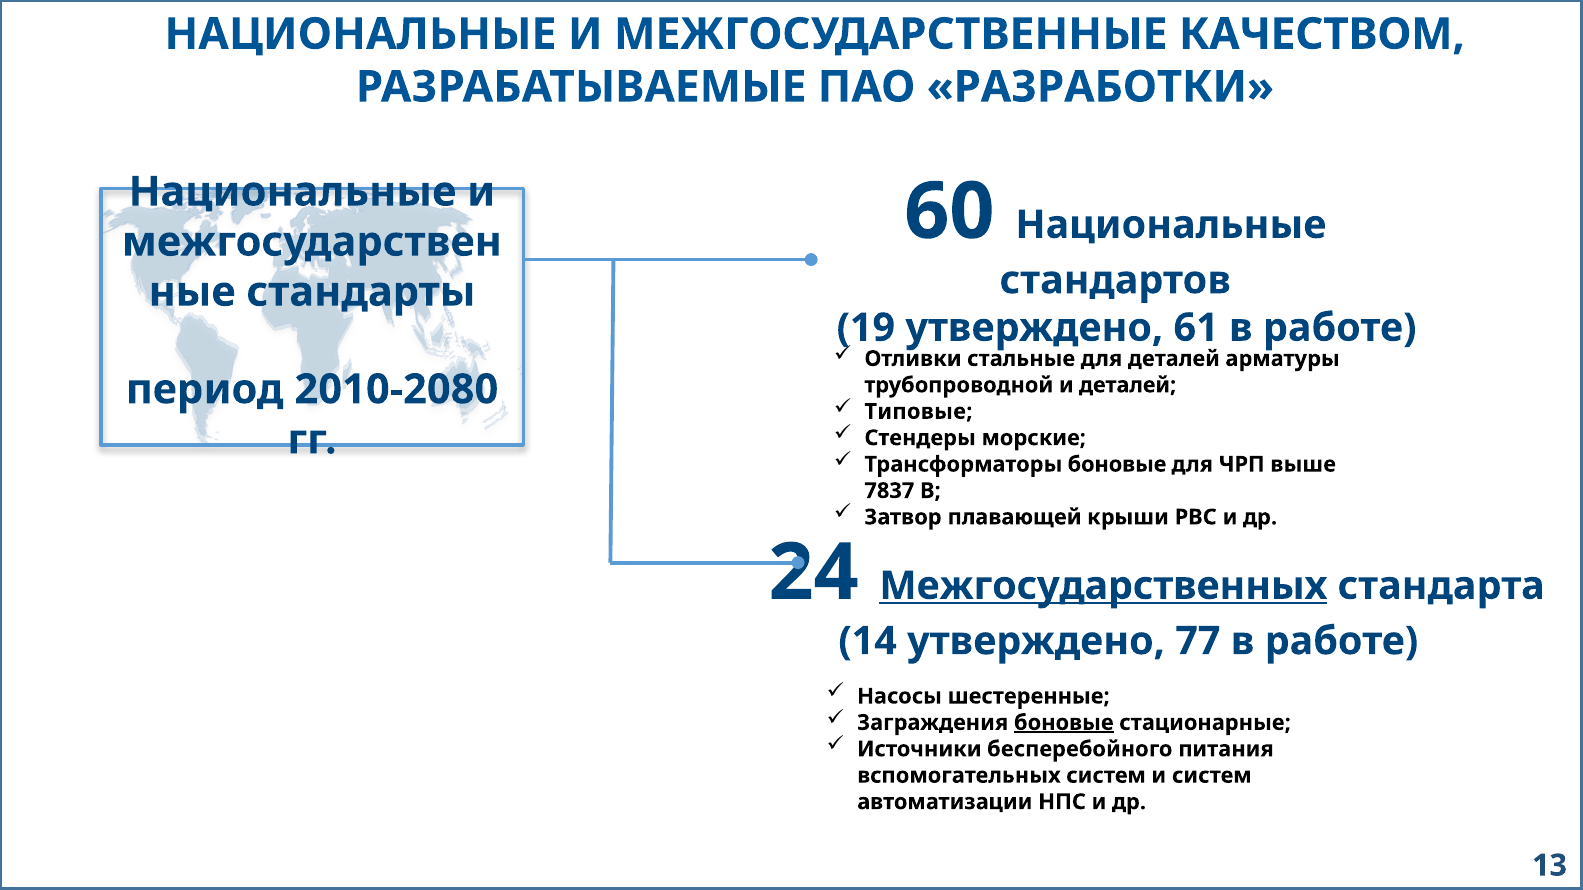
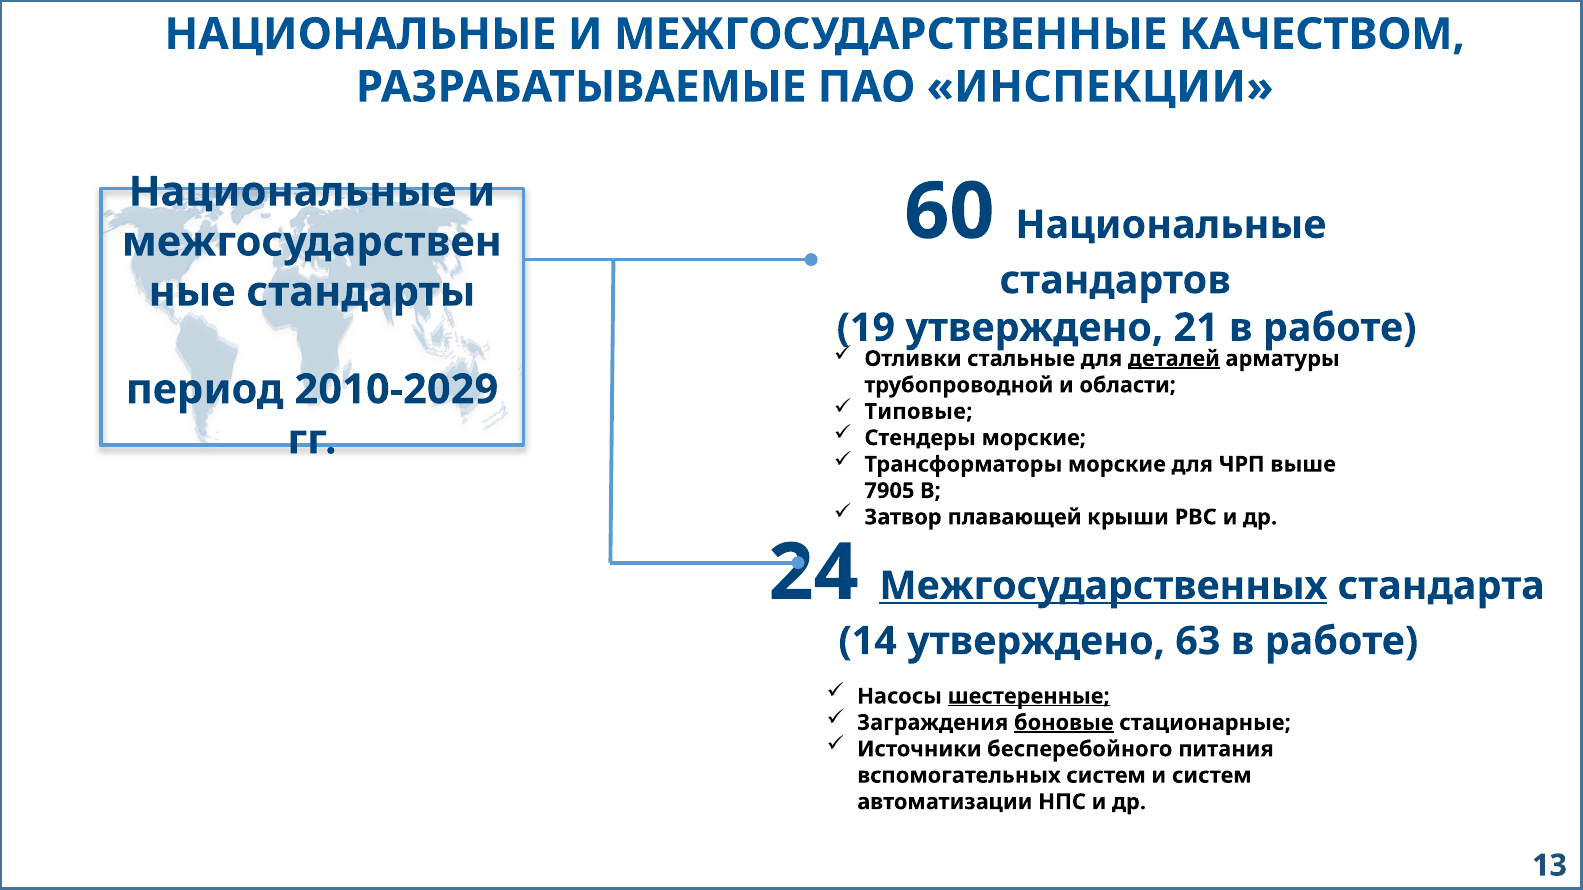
РАЗРАБОТКИ: РАЗРАБОТКИ -> ИНСПЕКЦИИ
61: 61 -> 21
деталей at (1174, 359) underline: none -> present
и деталей: деталей -> области
2010-2080: 2010-2080 -> 2010-2029
Трансформаторы боновые: боновые -> морские
7837: 7837 -> 7905
77: 77 -> 63
шестеренные underline: none -> present
